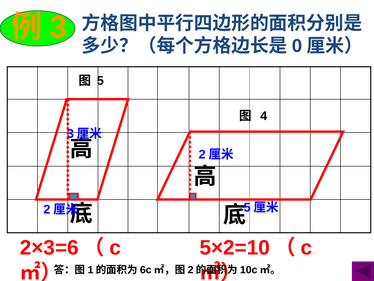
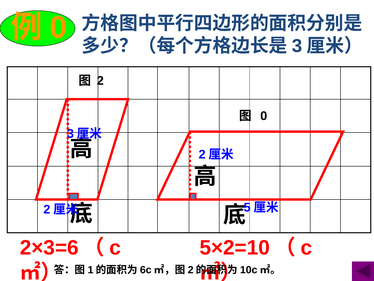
3 at (58, 27): 3 -> 0
0: 0 -> 3
5: 5 -> 2
4 at (264, 116): 4 -> 0
